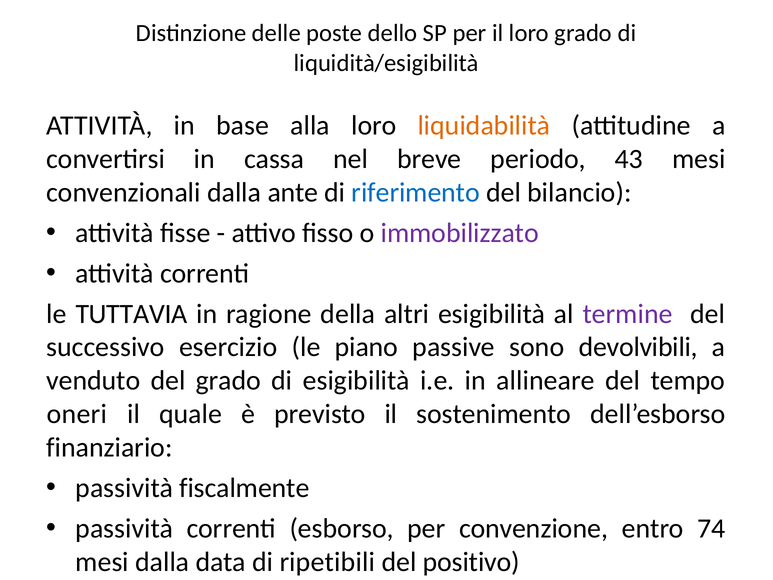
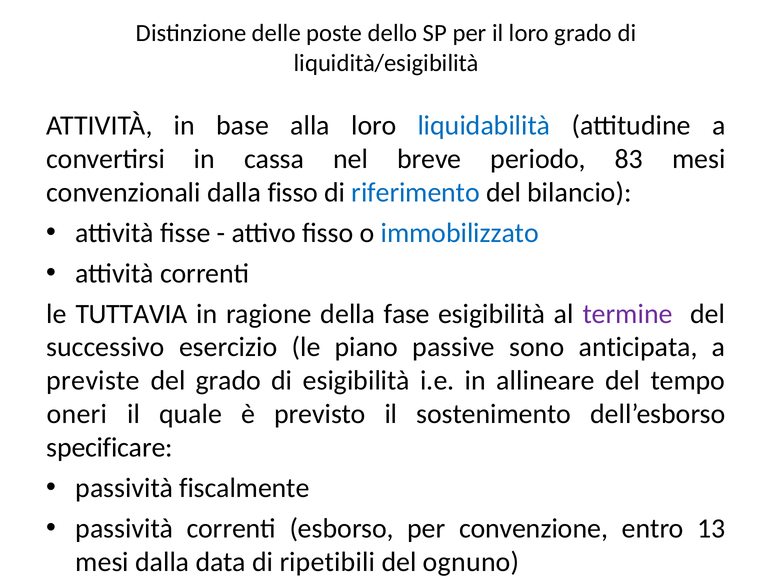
liquidabilità colour: orange -> blue
43: 43 -> 83
dalla ante: ante -> fisso
immobilizzato colour: purple -> blue
altri: altri -> fase
devolvibili: devolvibili -> anticipata
venduto: venduto -> previste
finanziario: finanziario -> specificare
74: 74 -> 13
positivo: positivo -> ognuno
